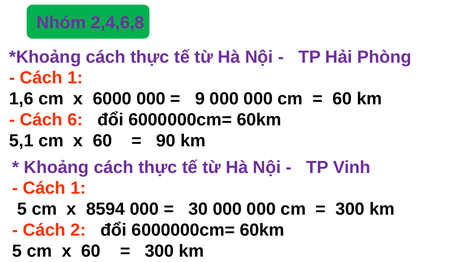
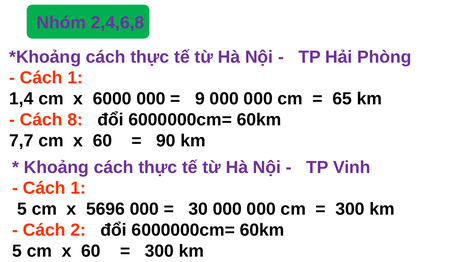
1,6: 1,6 -> 1,4
60 at (342, 99): 60 -> 65
6: 6 -> 8
5,1: 5,1 -> 7,7
8594: 8594 -> 5696
